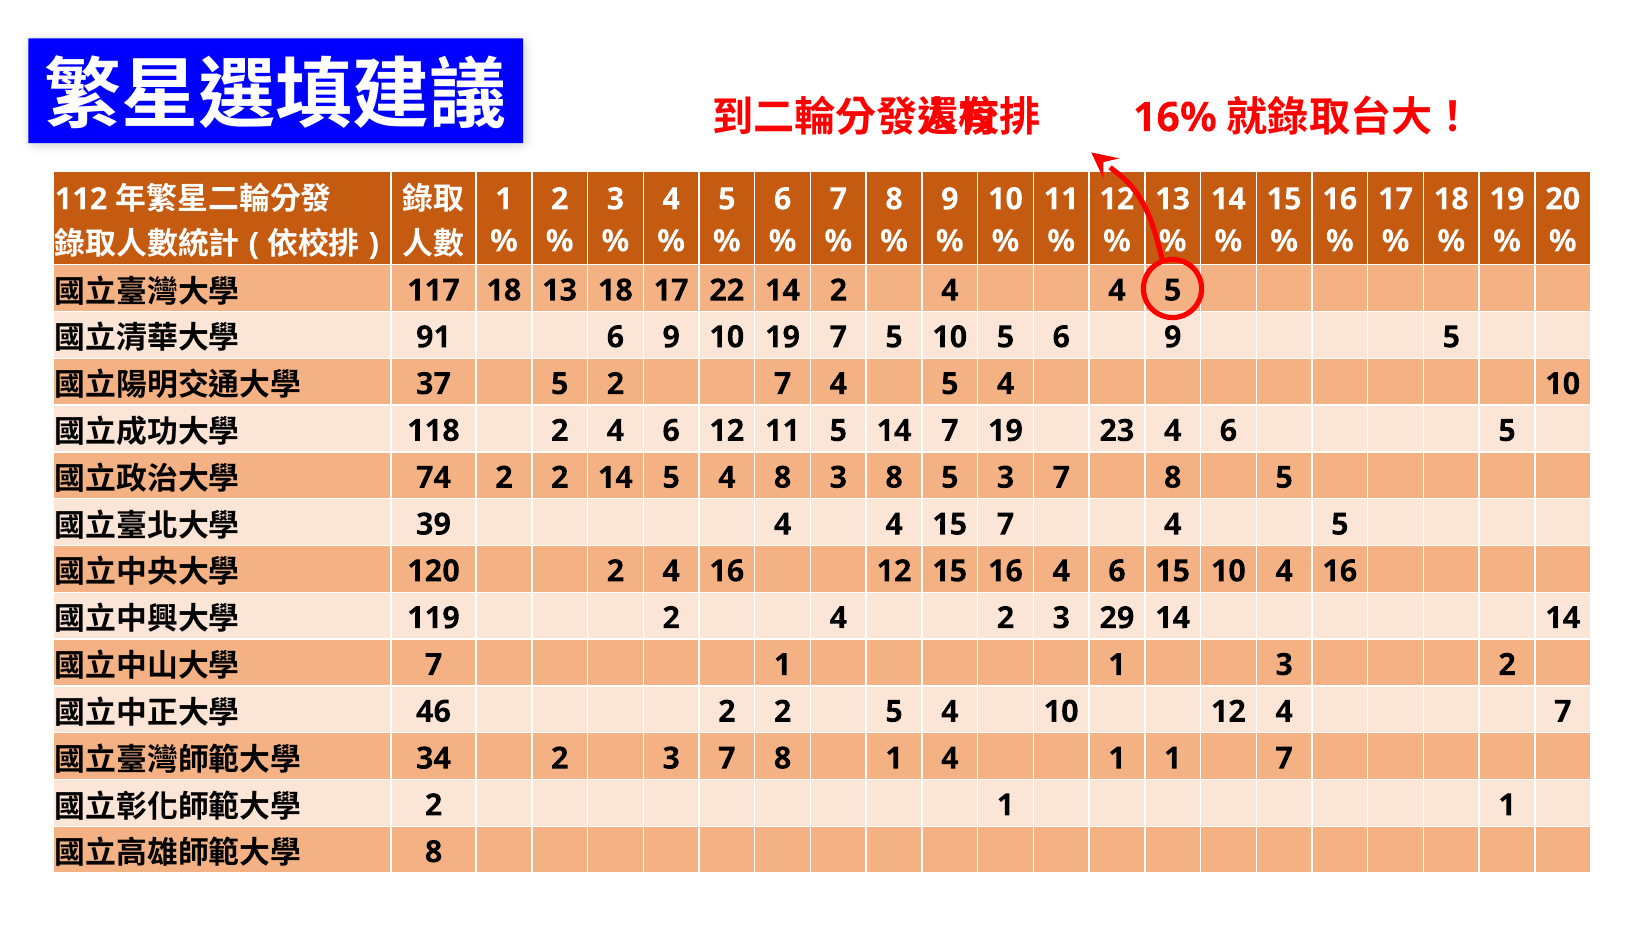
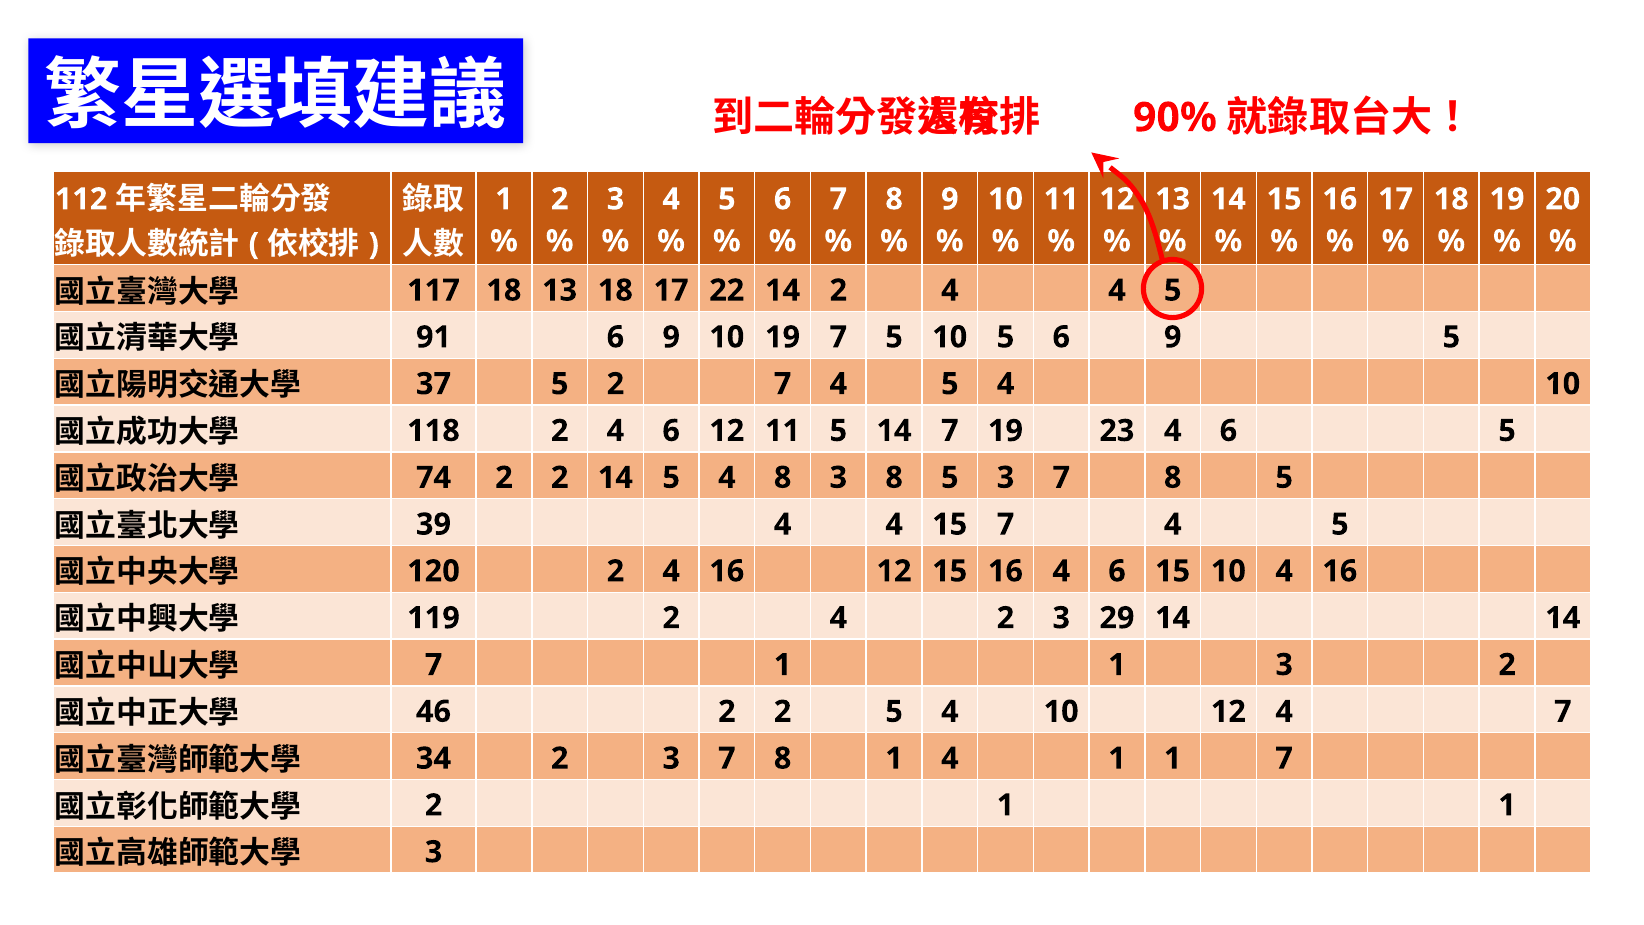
16%: 16% -> 90%
8 at (434, 852): 8 -> 3
